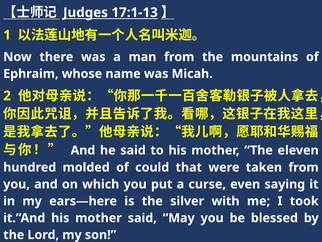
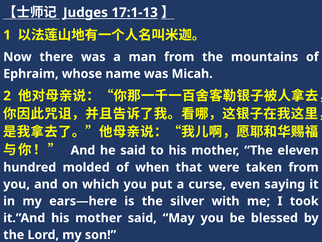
could: could -> when
